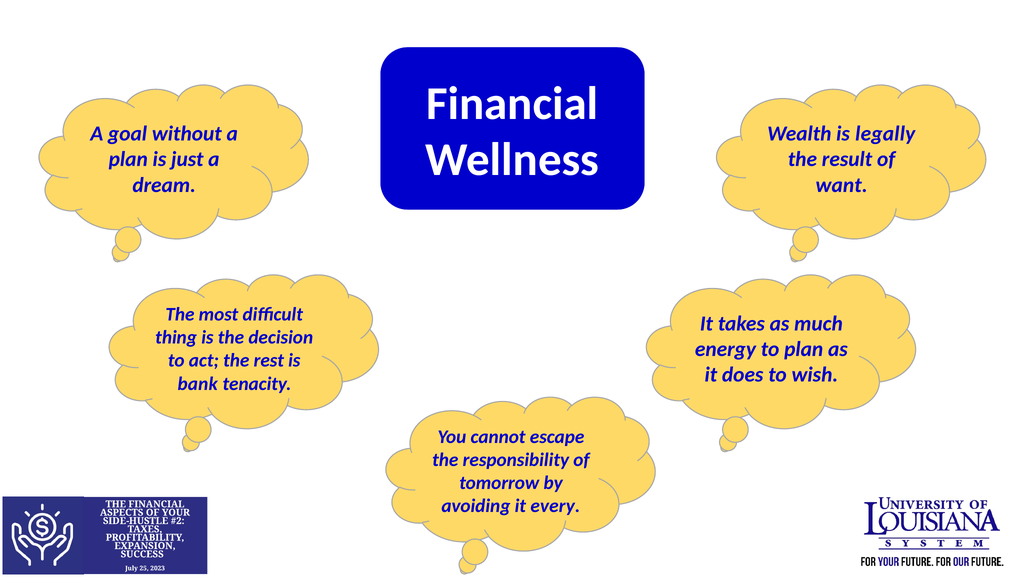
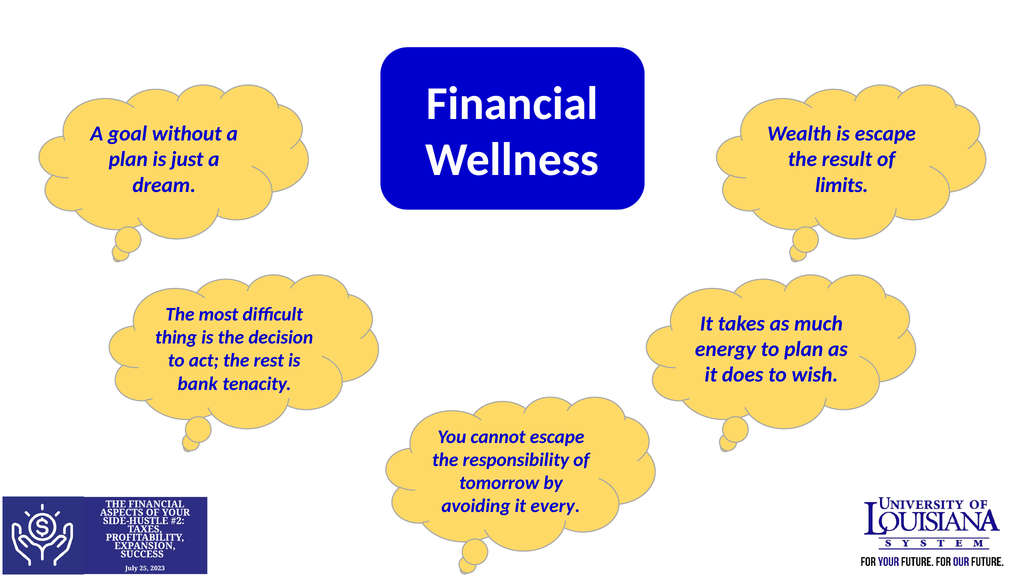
is legally: legally -> escape
want: want -> limits
